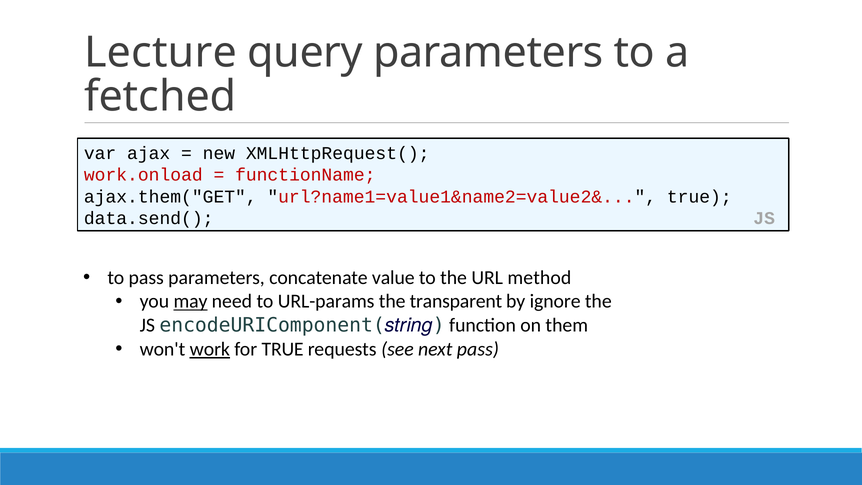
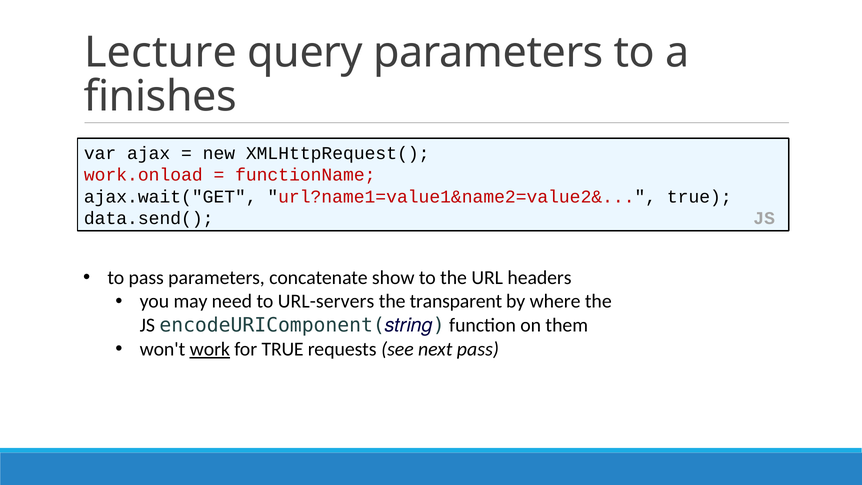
fetched: fetched -> finishes
ajax.them("GET: ajax.them("GET -> ajax.wait("GET
value: value -> show
method: method -> headers
may underline: present -> none
URL-params: URL-params -> URL-servers
ignore: ignore -> where
